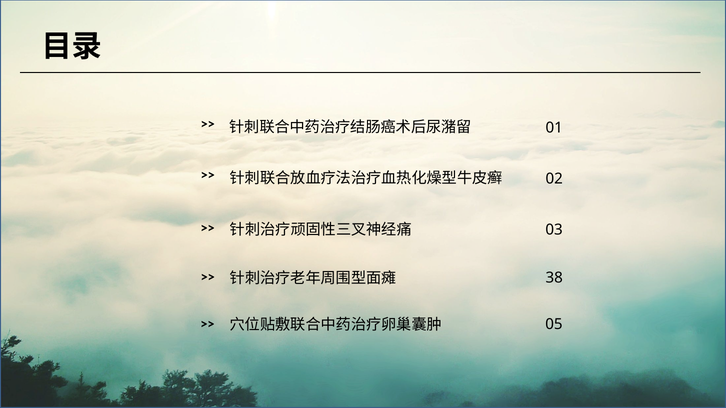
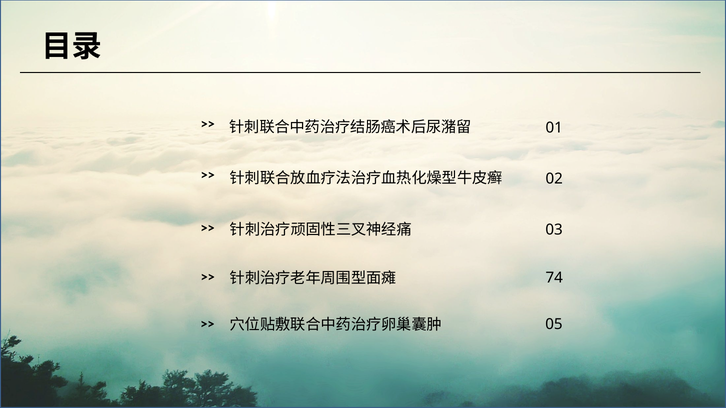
38: 38 -> 74
